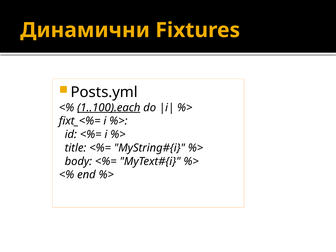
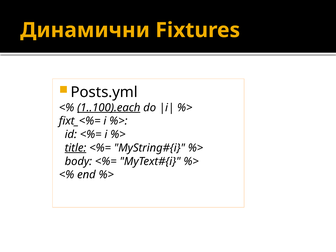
title underline: none -> present
